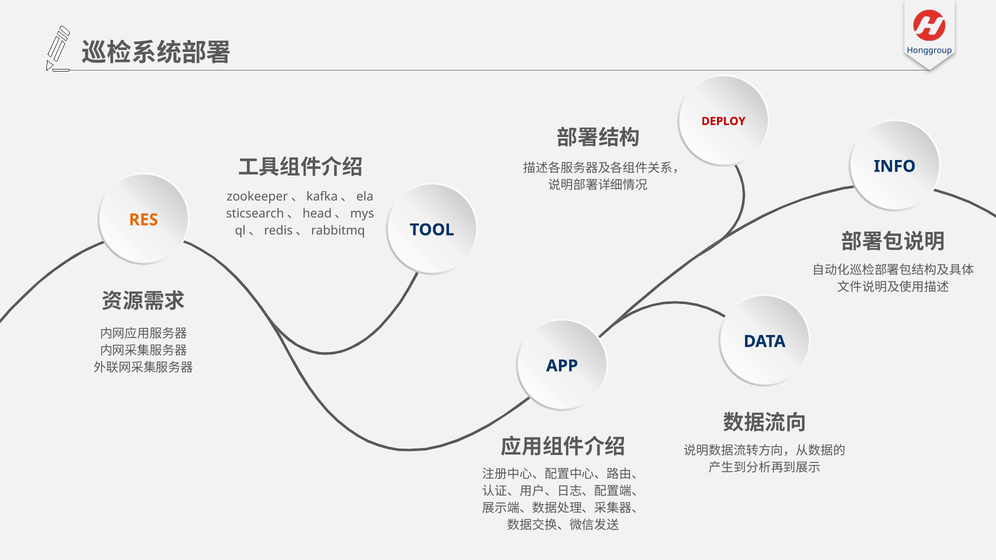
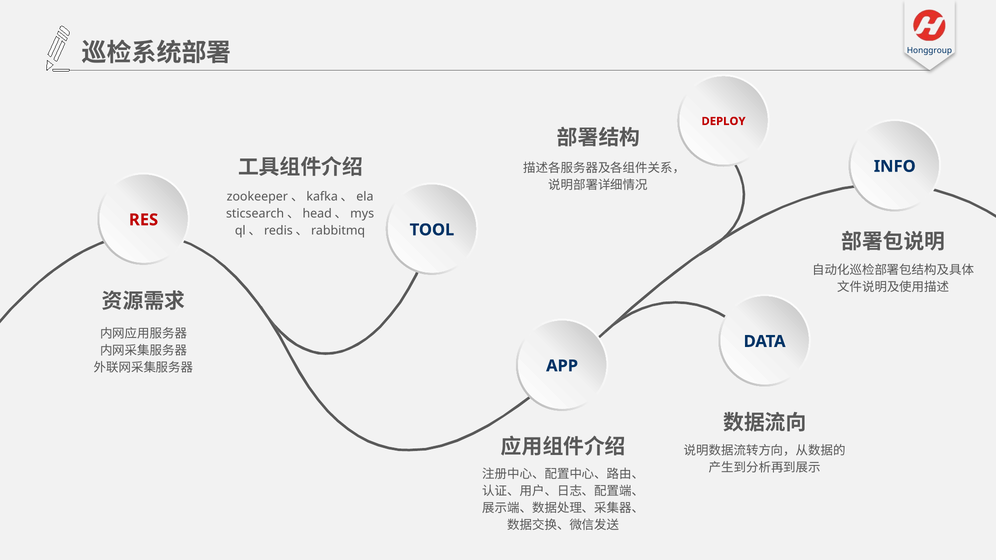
RES colour: orange -> red
